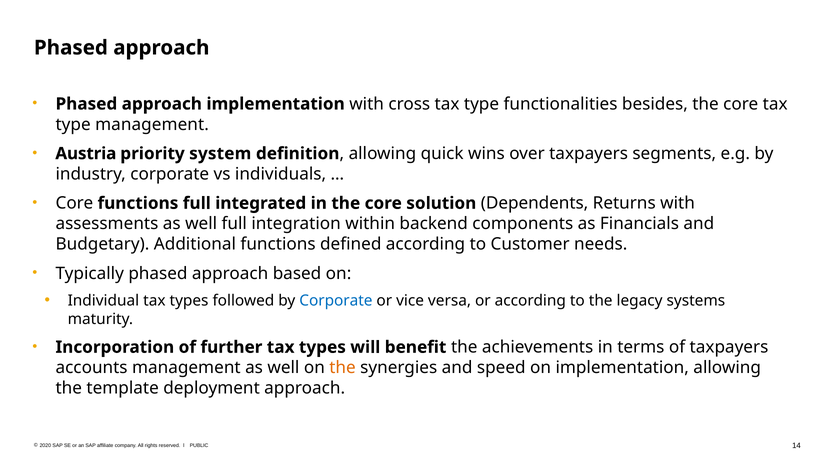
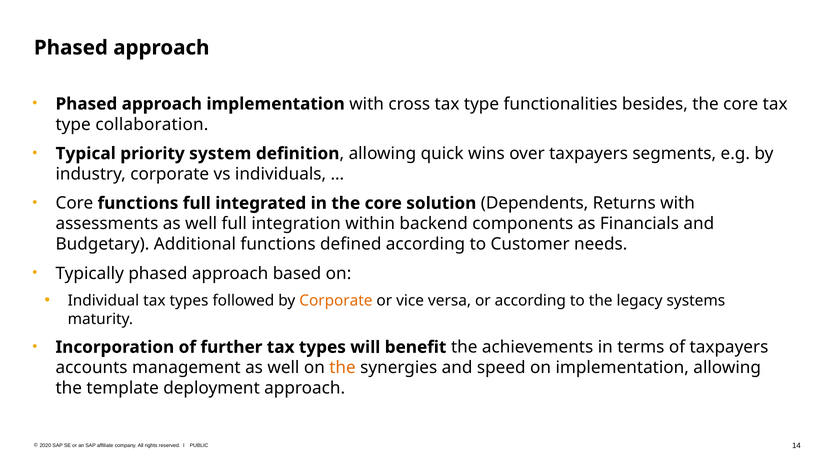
type management: management -> collaboration
Austria: Austria -> Typical
Corporate at (336, 301) colour: blue -> orange
